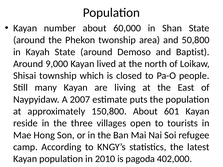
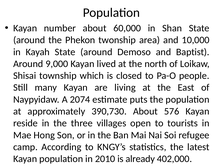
50,800: 50,800 -> 10,000
2007: 2007 -> 2074
150,800: 150,800 -> 390,730
601: 601 -> 576
pagoda: pagoda -> already
